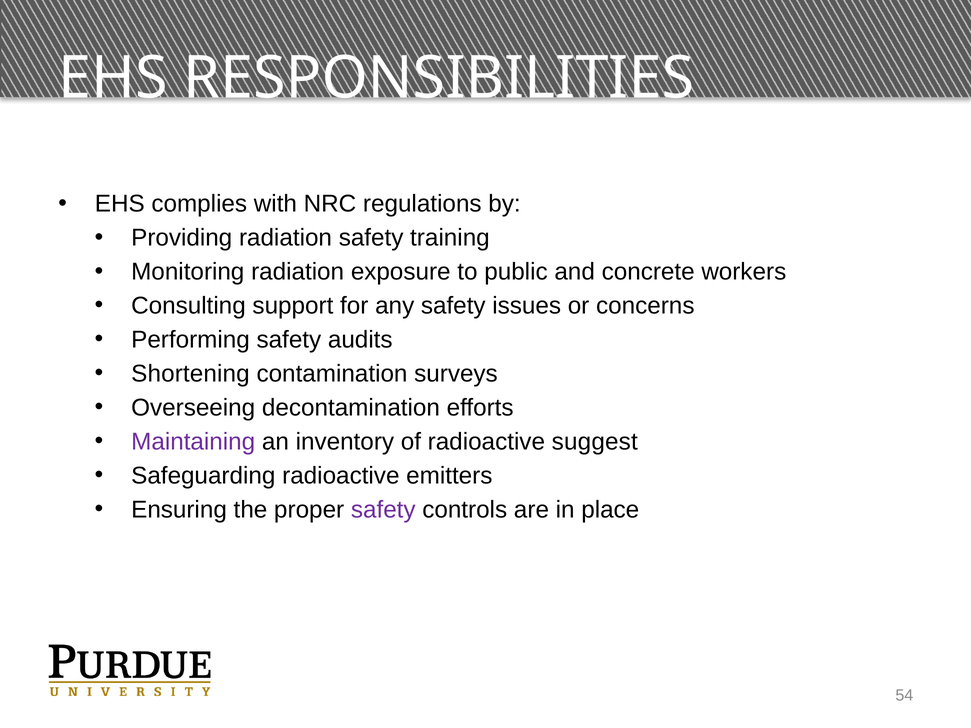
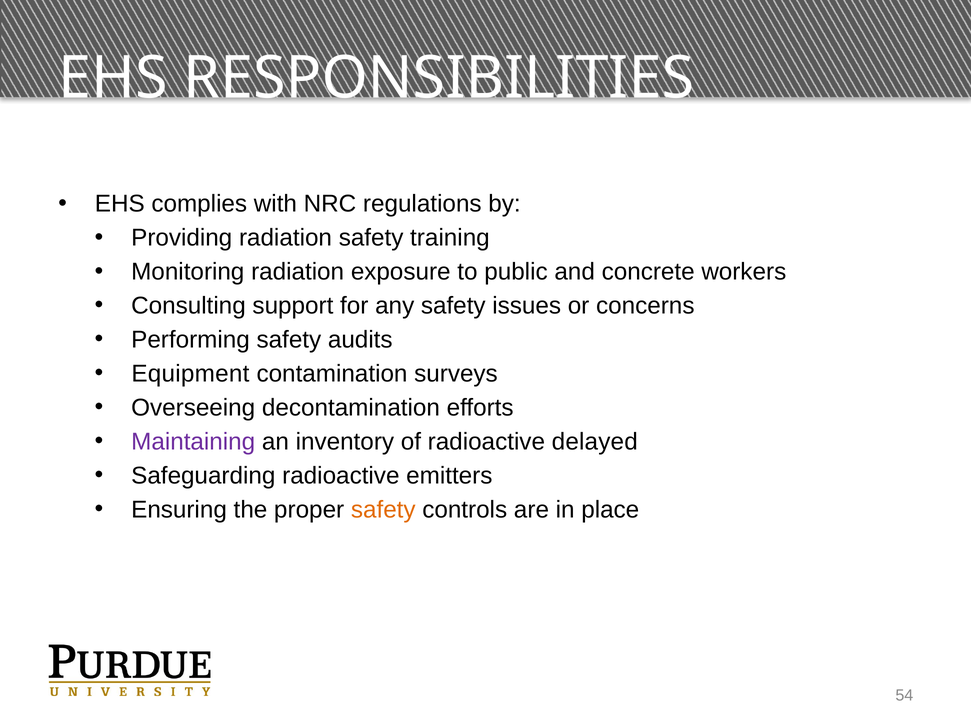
Shortening: Shortening -> Equipment
suggest: suggest -> delayed
safety at (383, 510) colour: purple -> orange
